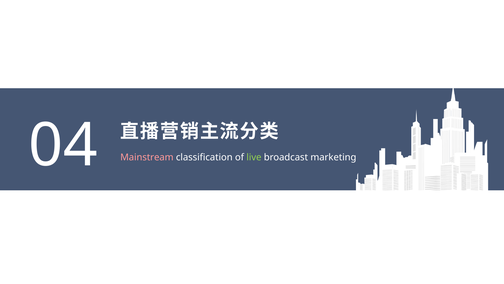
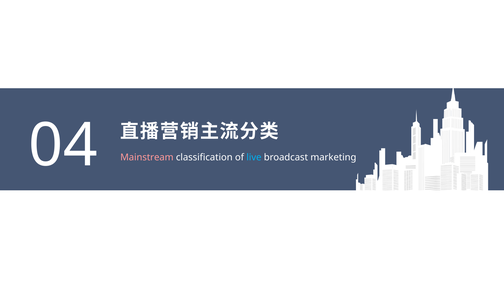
live colour: light green -> light blue
